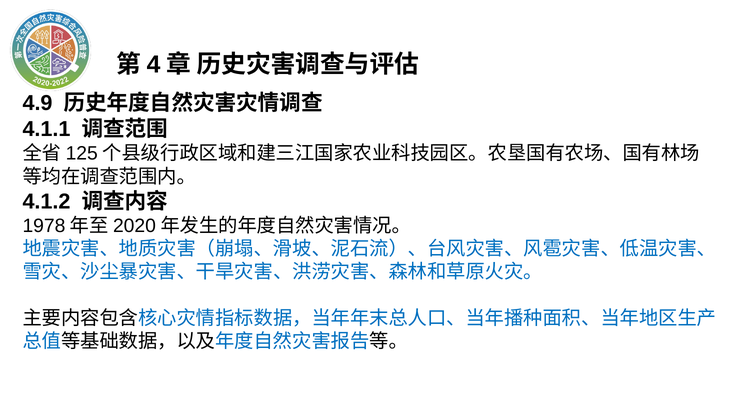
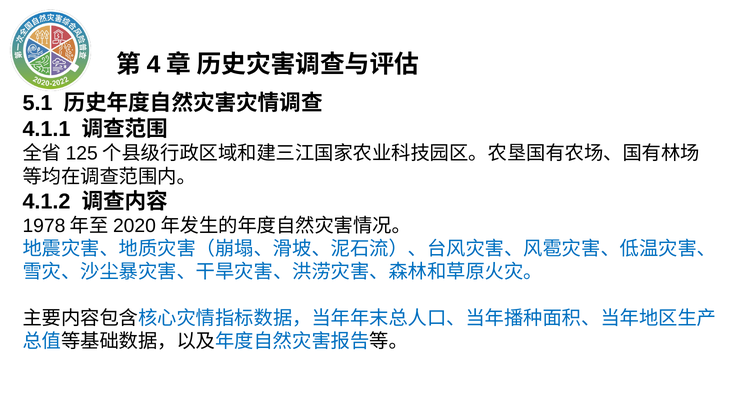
4.9: 4.9 -> 5.1
